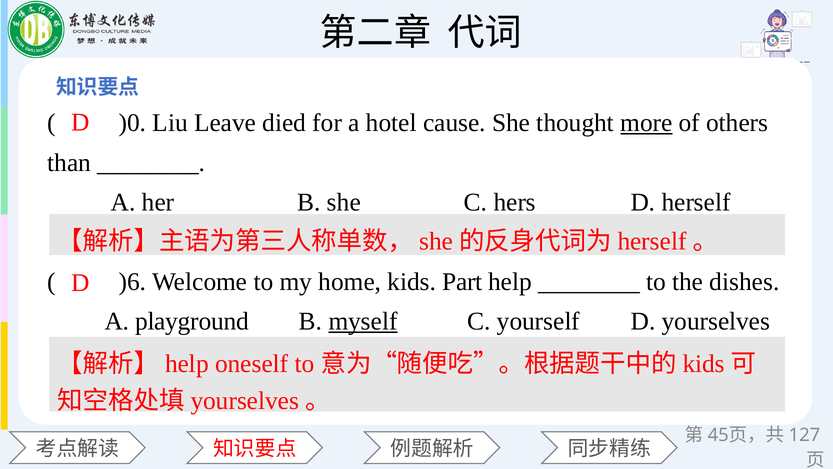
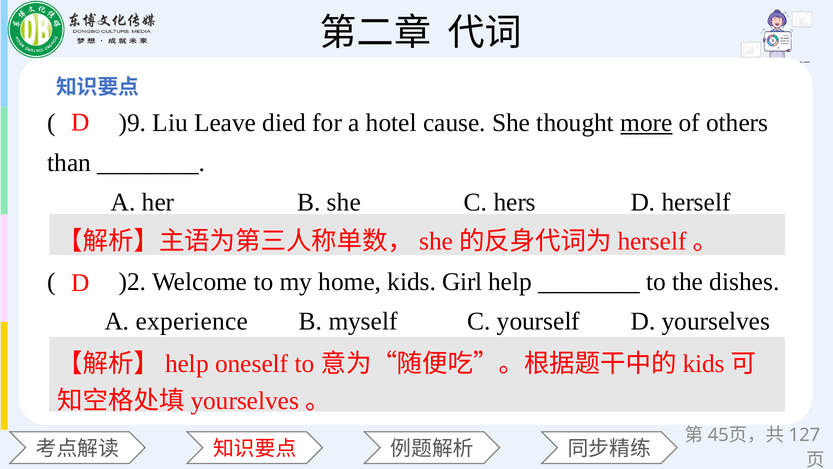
)0: )0 -> )9
)6: )6 -> )2
Part: Part -> Girl
playground: playground -> experience
myself underline: present -> none
